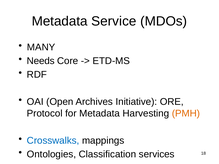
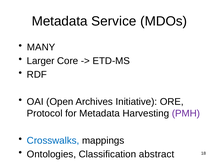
Needs: Needs -> Larger
PMH colour: orange -> purple
services: services -> abstract
